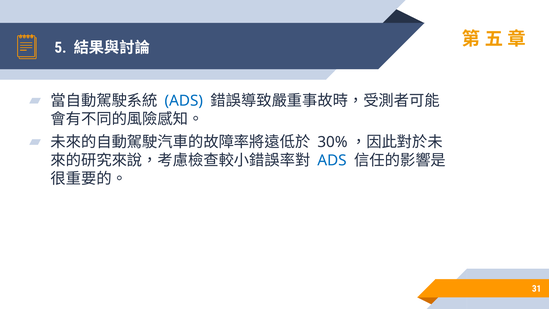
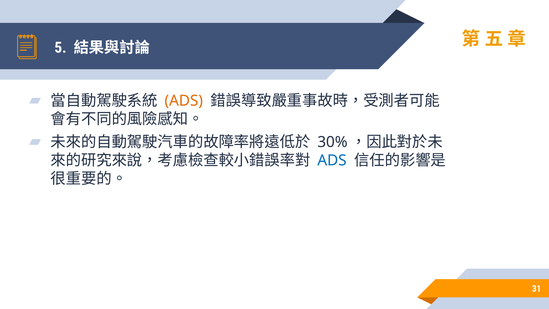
ADS at (184, 101) colour: blue -> orange
